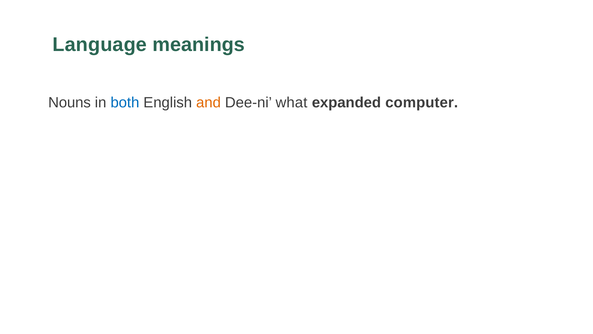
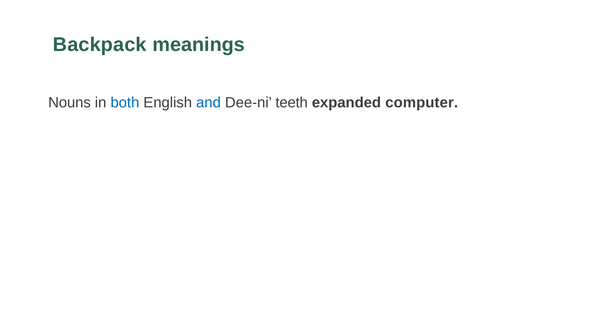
Language: Language -> Backpack
and colour: orange -> blue
what: what -> teeth
